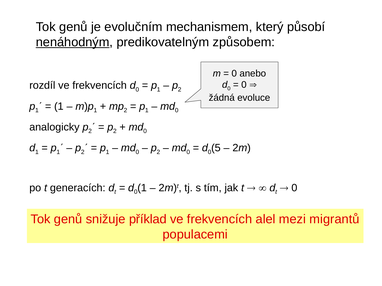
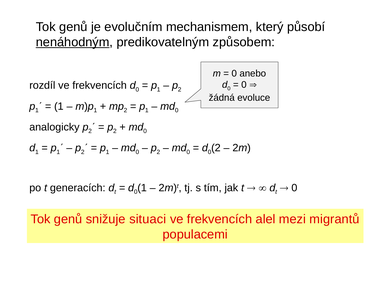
0 5: 5 -> 2
příklad: příklad -> situaci
